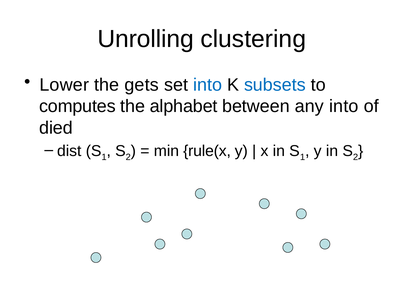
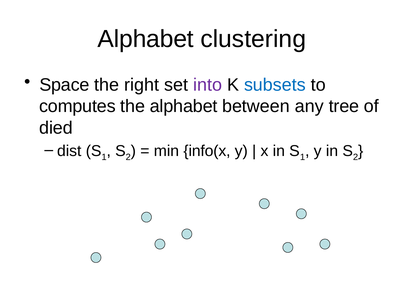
Unrolling at (146, 39): Unrolling -> Alphabet
Lower: Lower -> Space
gets: gets -> right
into at (208, 85) colour: blue -> purple
any into: into -> tree
rule(x: rule(x -> info(x
